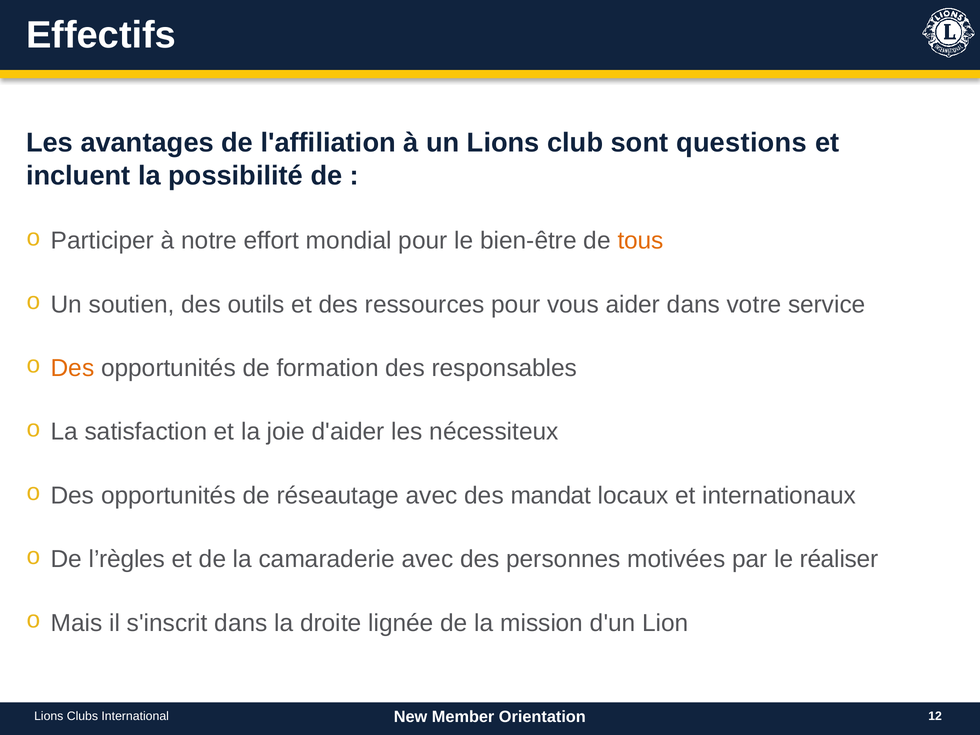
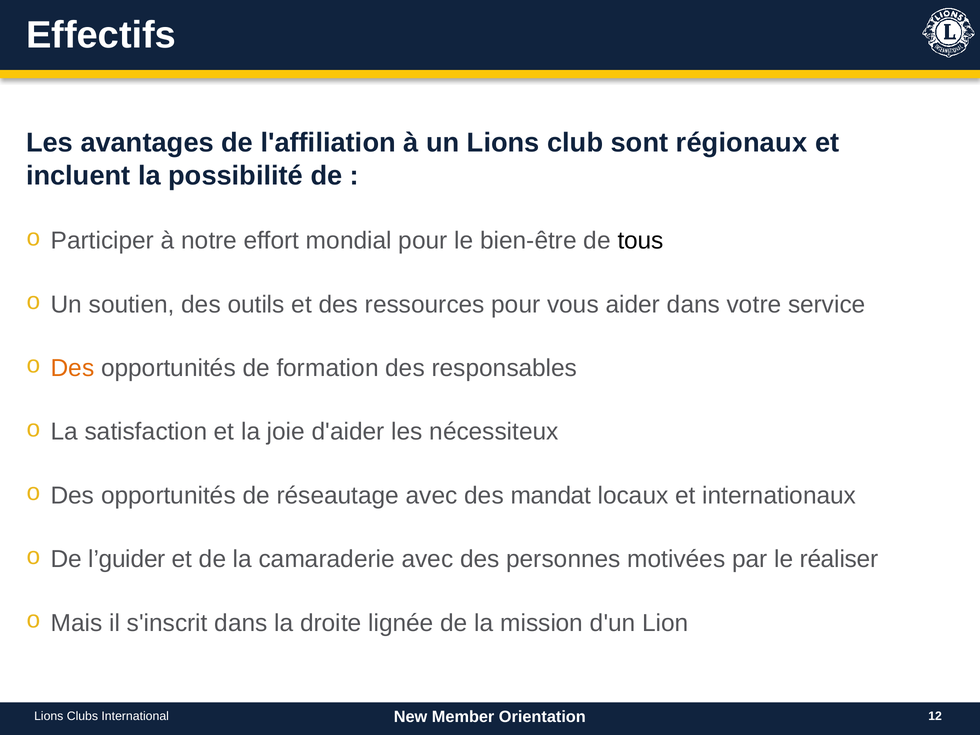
questions: questions -> régionaux
tous colour: orange -> black
l’règles: l’règles -> l’guider
